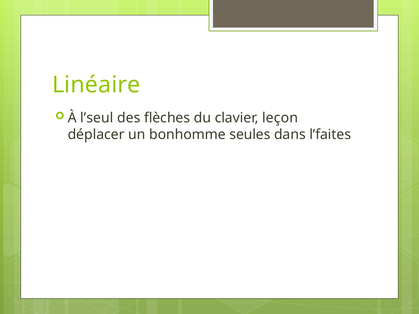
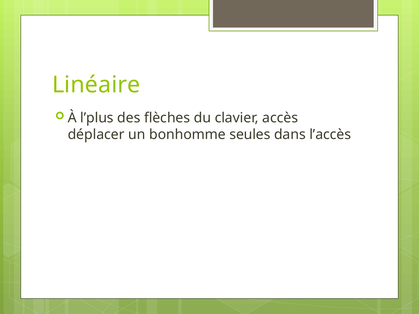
l’seul: l’seul -> l’plus
leçon: leçon -> accès
l’faites: l’faites -> l’accès
